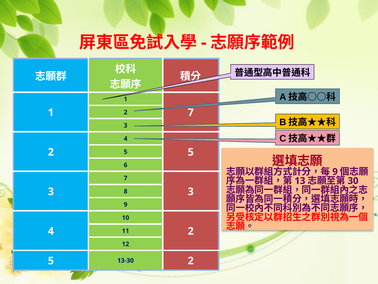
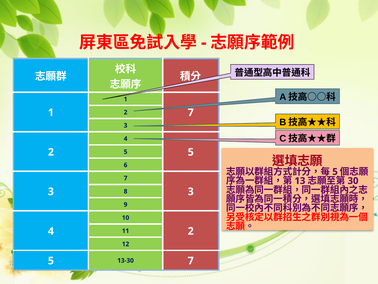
9 at (335, 171): 9 -> 5
13-30 2: 2 -> 7
